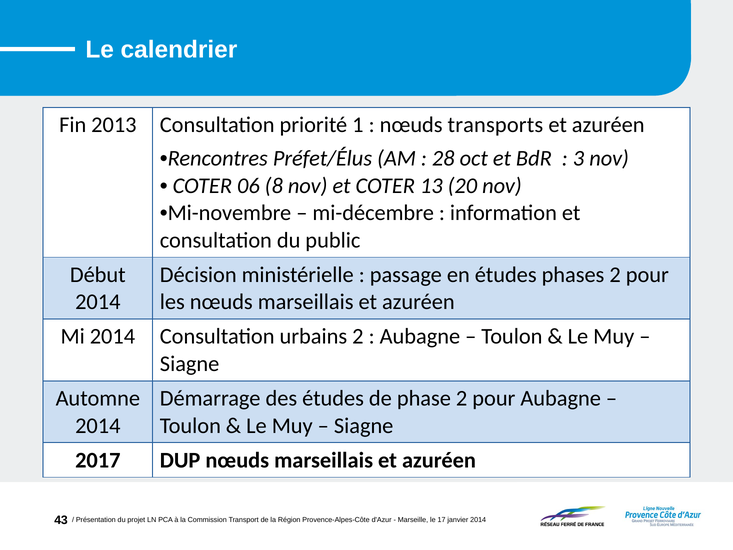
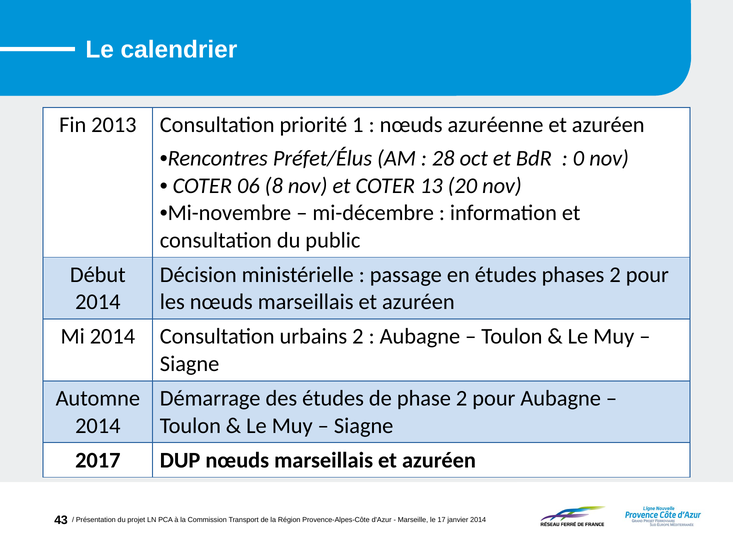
transports: transports -> azuréenne
3: 3 -> 0
